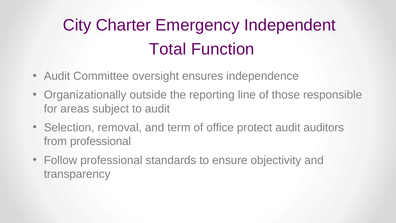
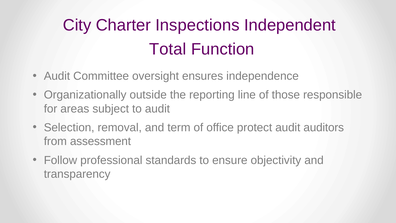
Emergency: Emergency -> Inspections
from professional: professional -> assessment
